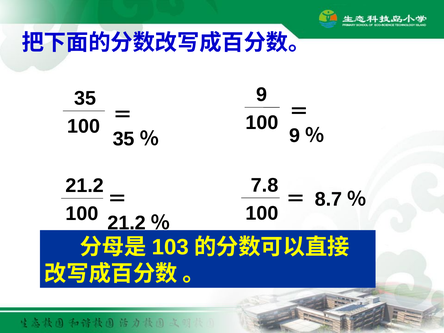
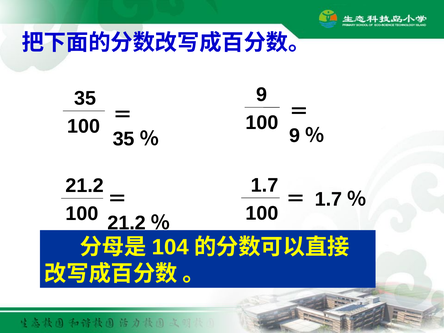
7.8 at (265, 185): 7.8 -> 1.7
8.7 at (328, 199): 8.7 -> 1.7
103: 103 -> 104
